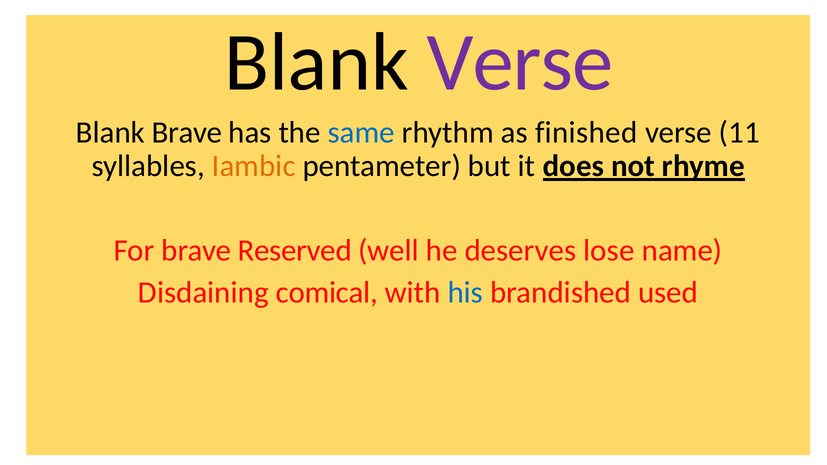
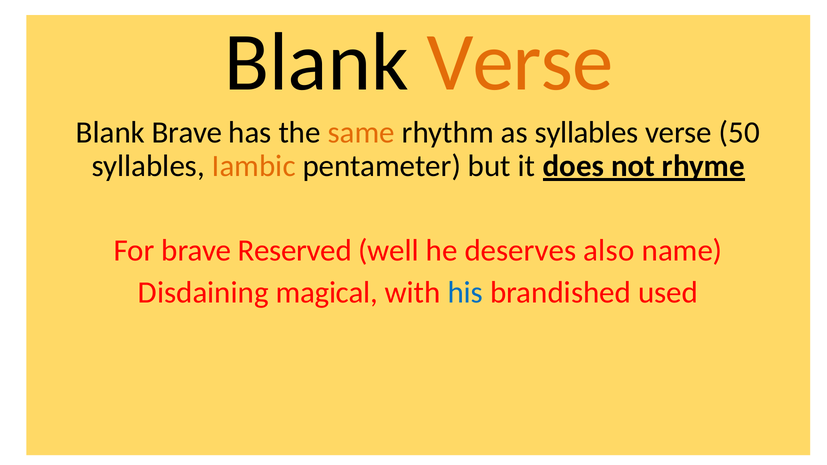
Verse at (520, 62) colour: purple -> orange
same colour: blue -> orange
as finished: finished -> syllables
11: 11 -> 50
lose: lose -> also
comical: comical -> magical
